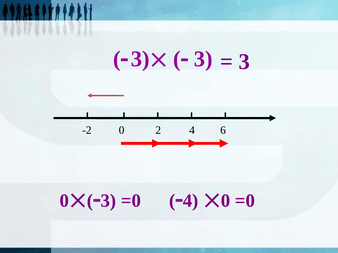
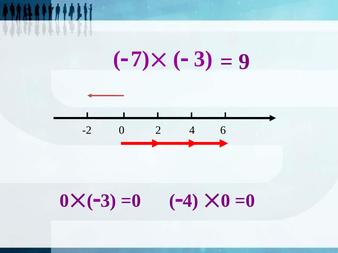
3 at (140, 59): 3 -> 7
3 at (244, 62): 3 -> 9
